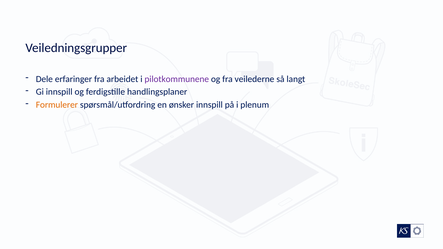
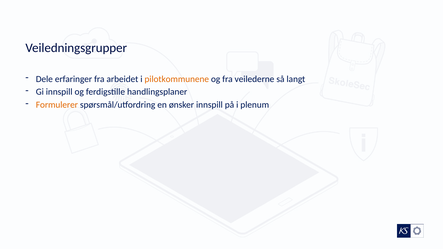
pilotkommunene colour: purple -> orange
